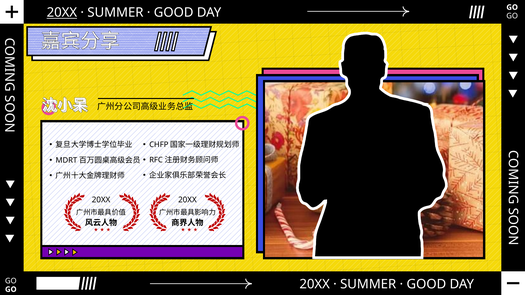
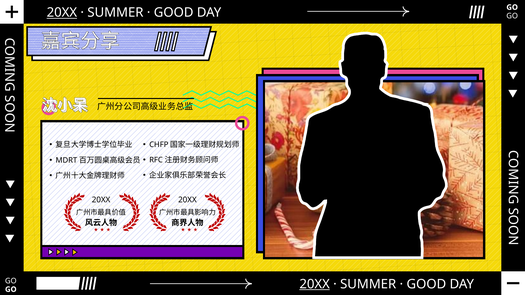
20XX at (315, 284) underline: none -> present
